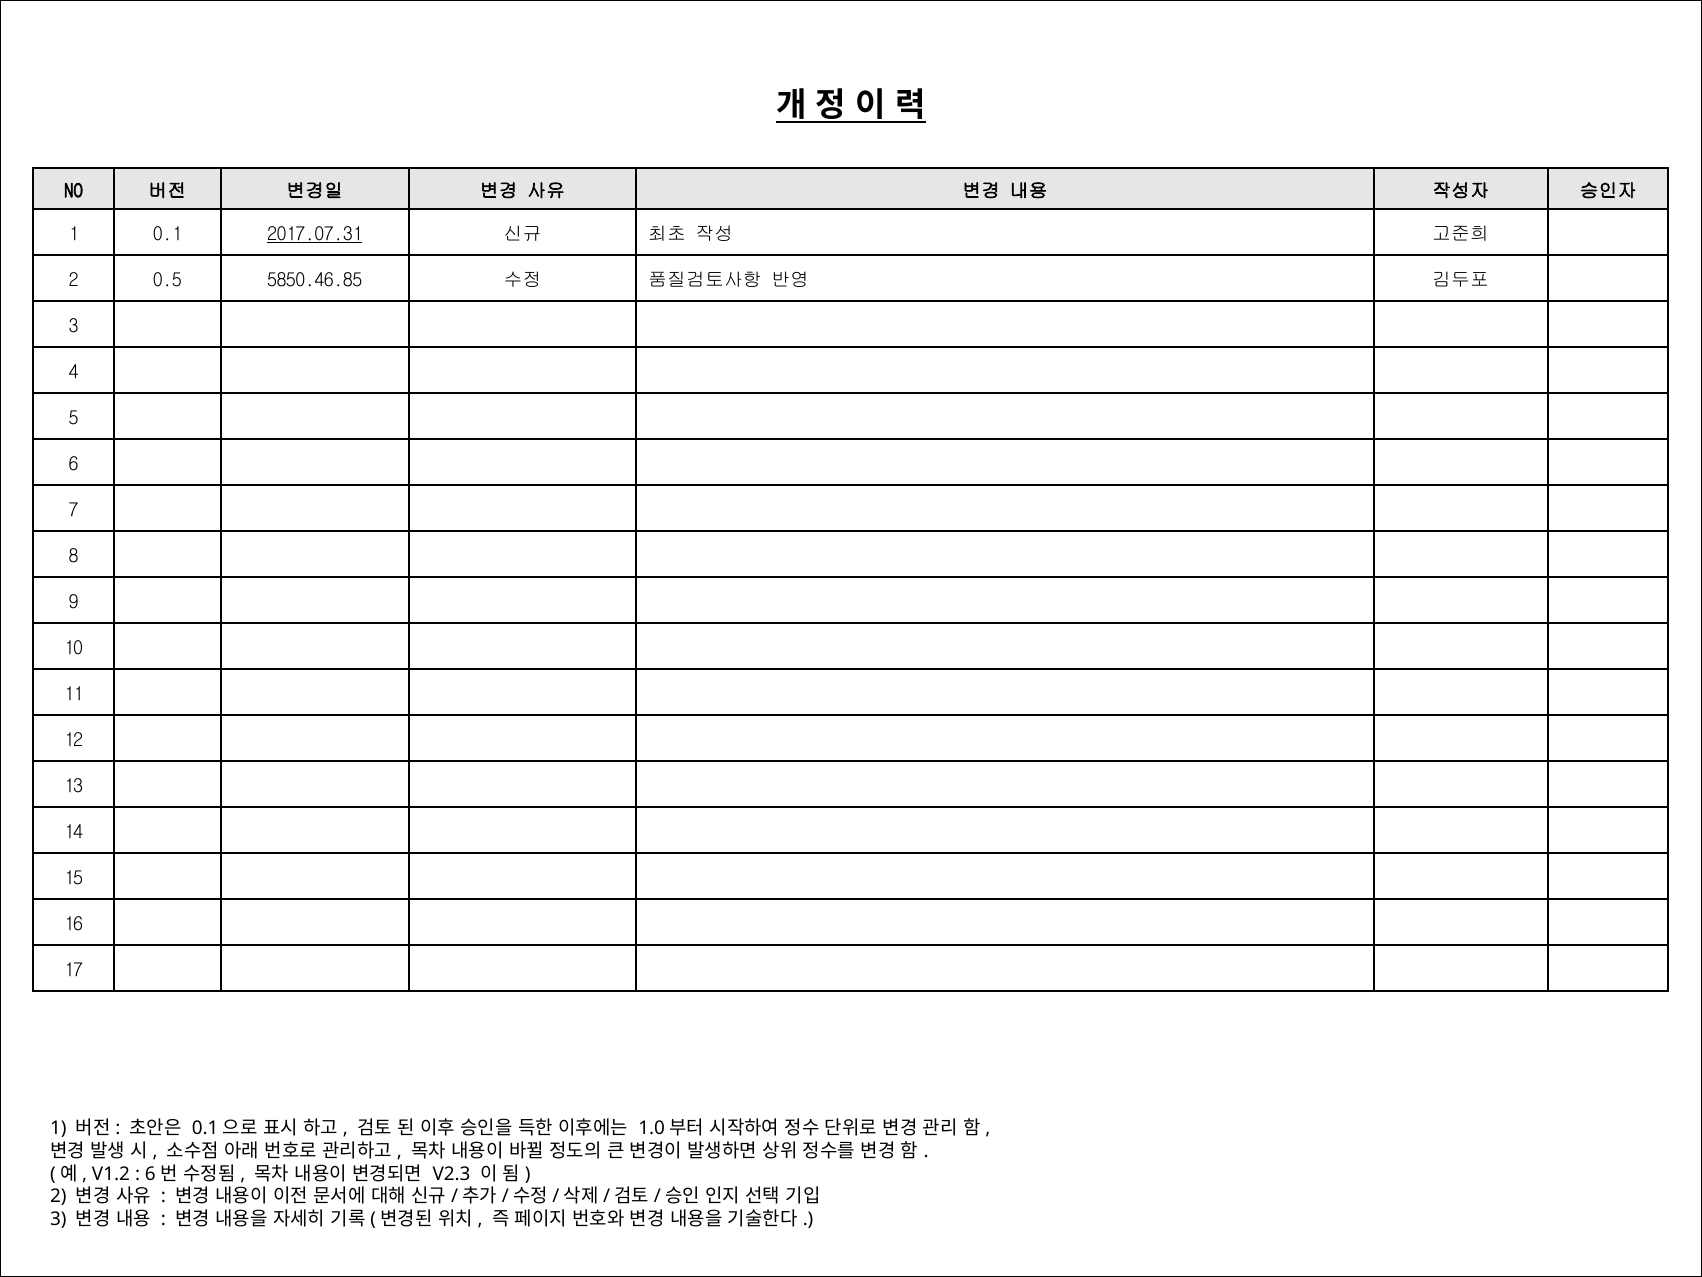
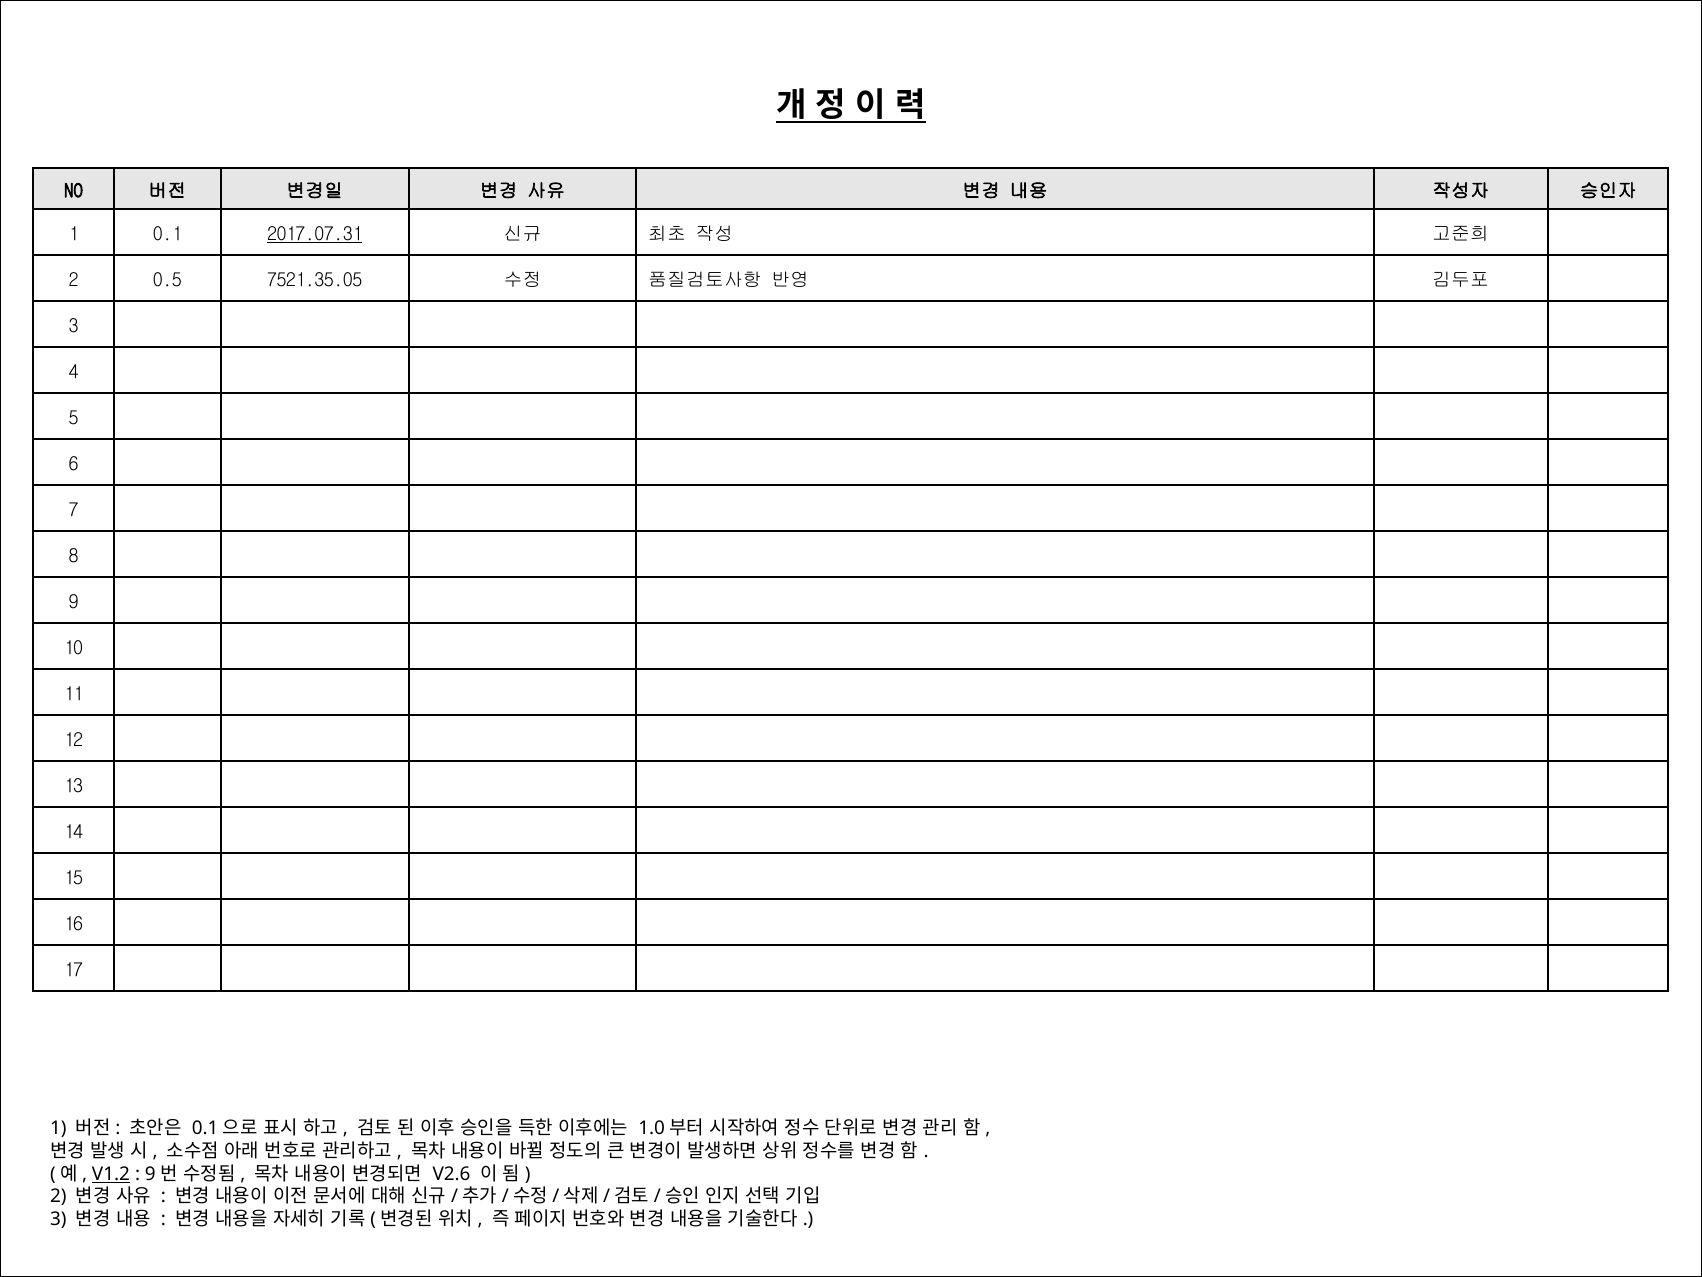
5850.46.85: 5850.46.85 -> 7521.35.05
V1.2 underline: none -> present
6 at (150, 1174): 6 -> 9
V2.3: V2.3 -> V2.6
